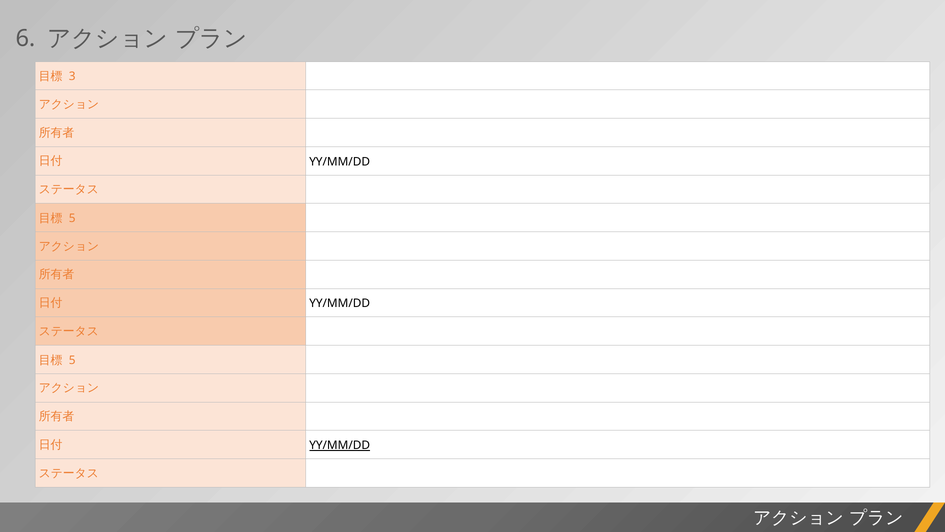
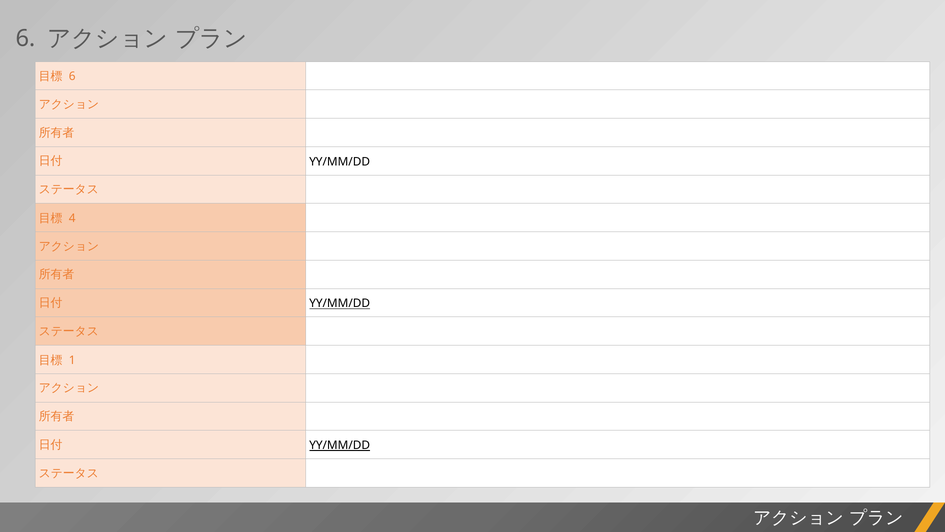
3 at (72, 76): 3 -> 6
5 at (72, 218): 5 -> 4
YY/MM/DD at (340, 303) underline: none -> present
5 at (72, 360): 5 -> 1
